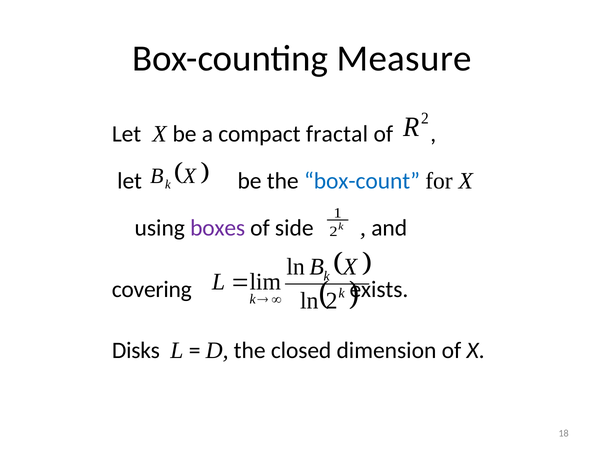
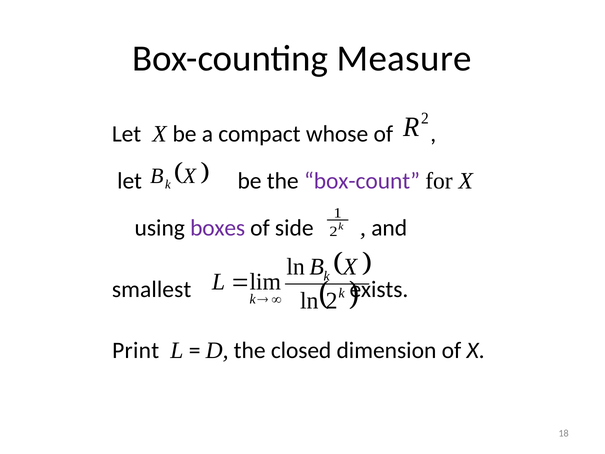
fractal: fractal -> whose
box-count colour: blue -> purple
covering: covering -> smallest
Disks: Disks -> Print
